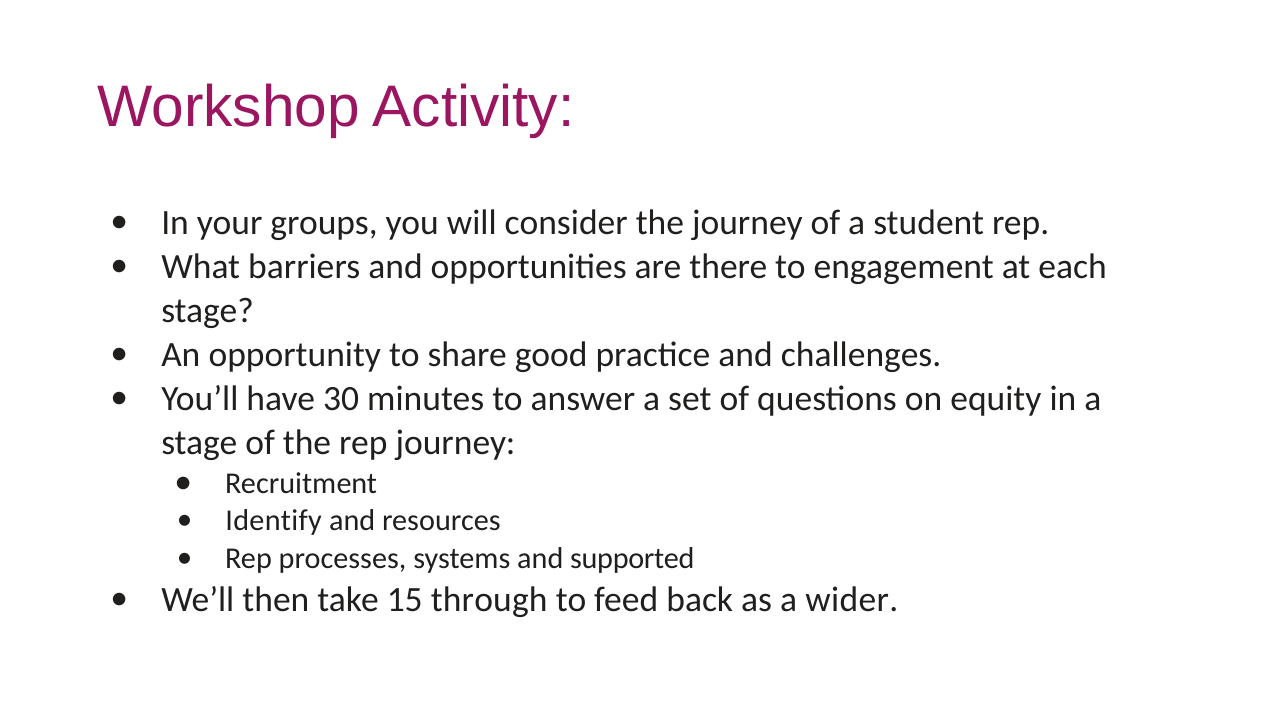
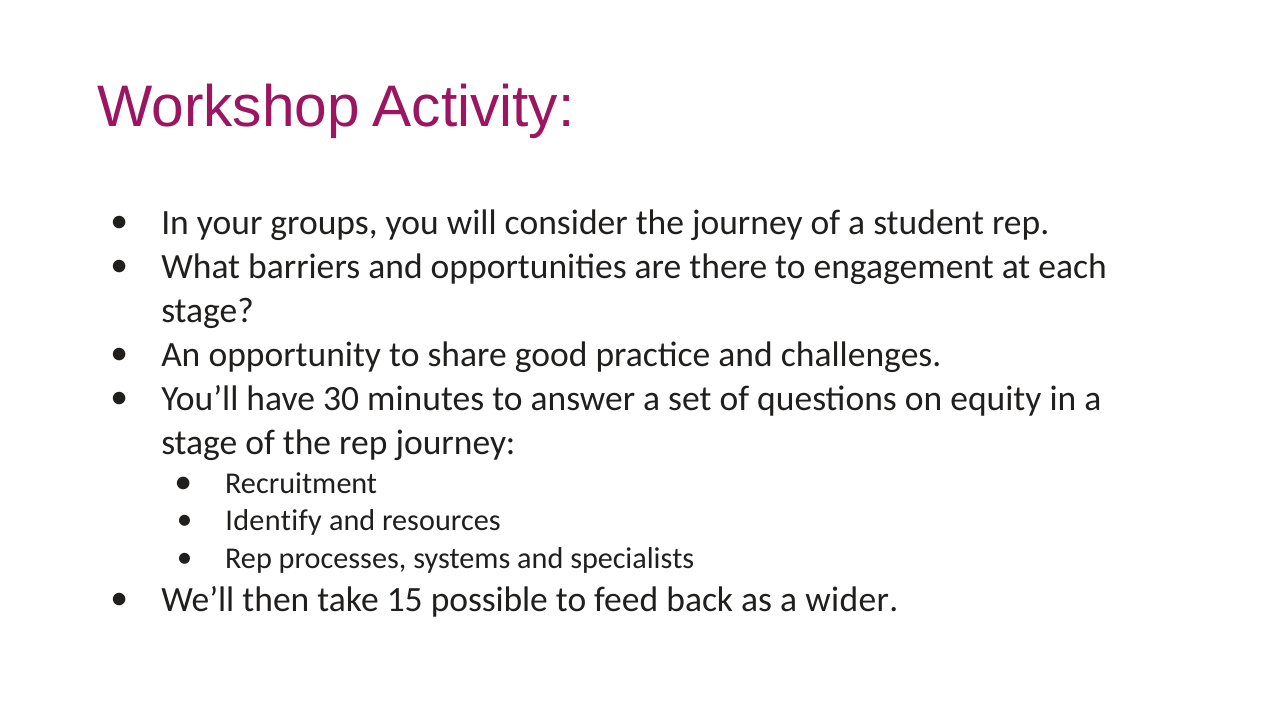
supported: supported -> specialists
through: through -> possible
